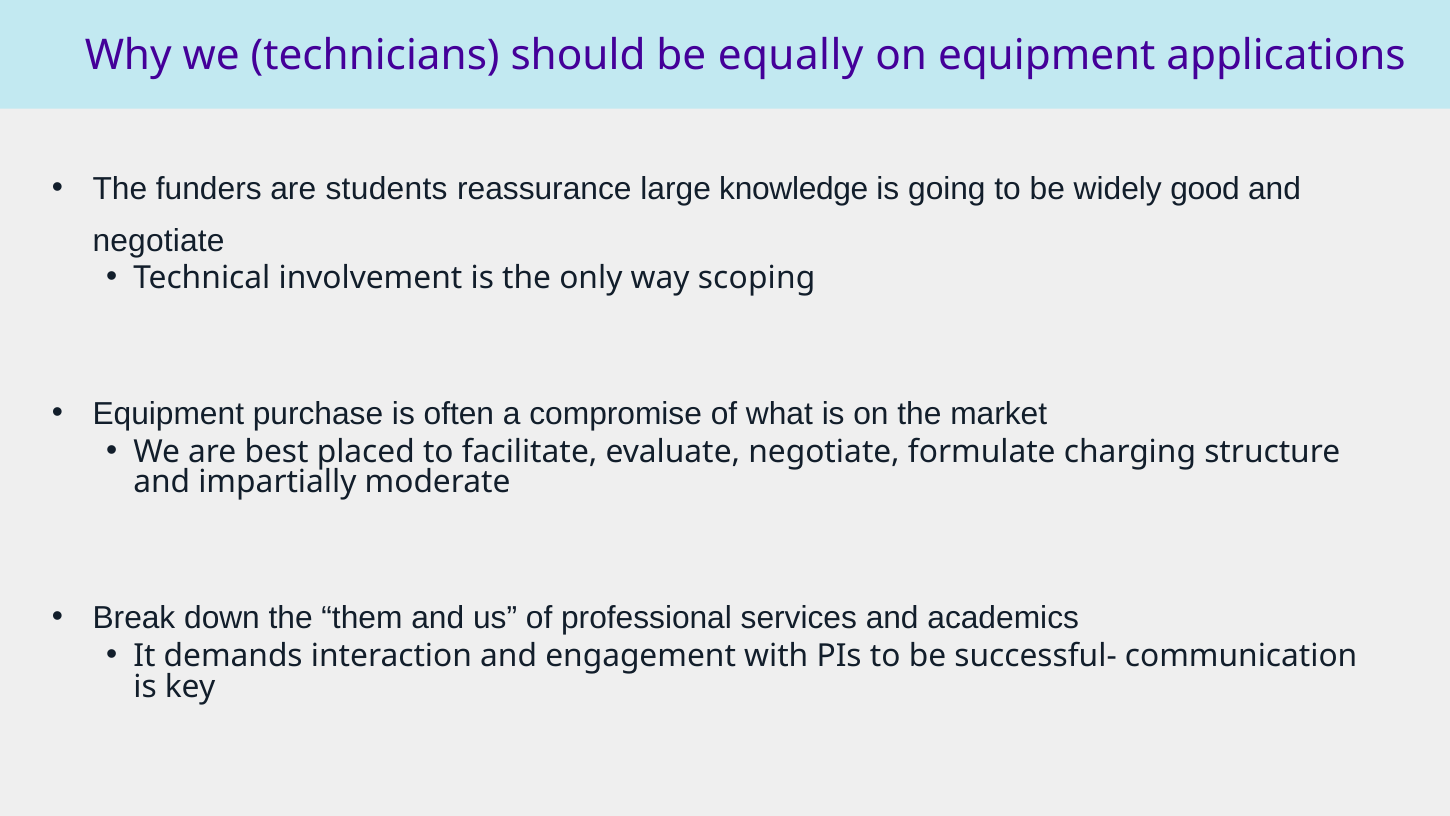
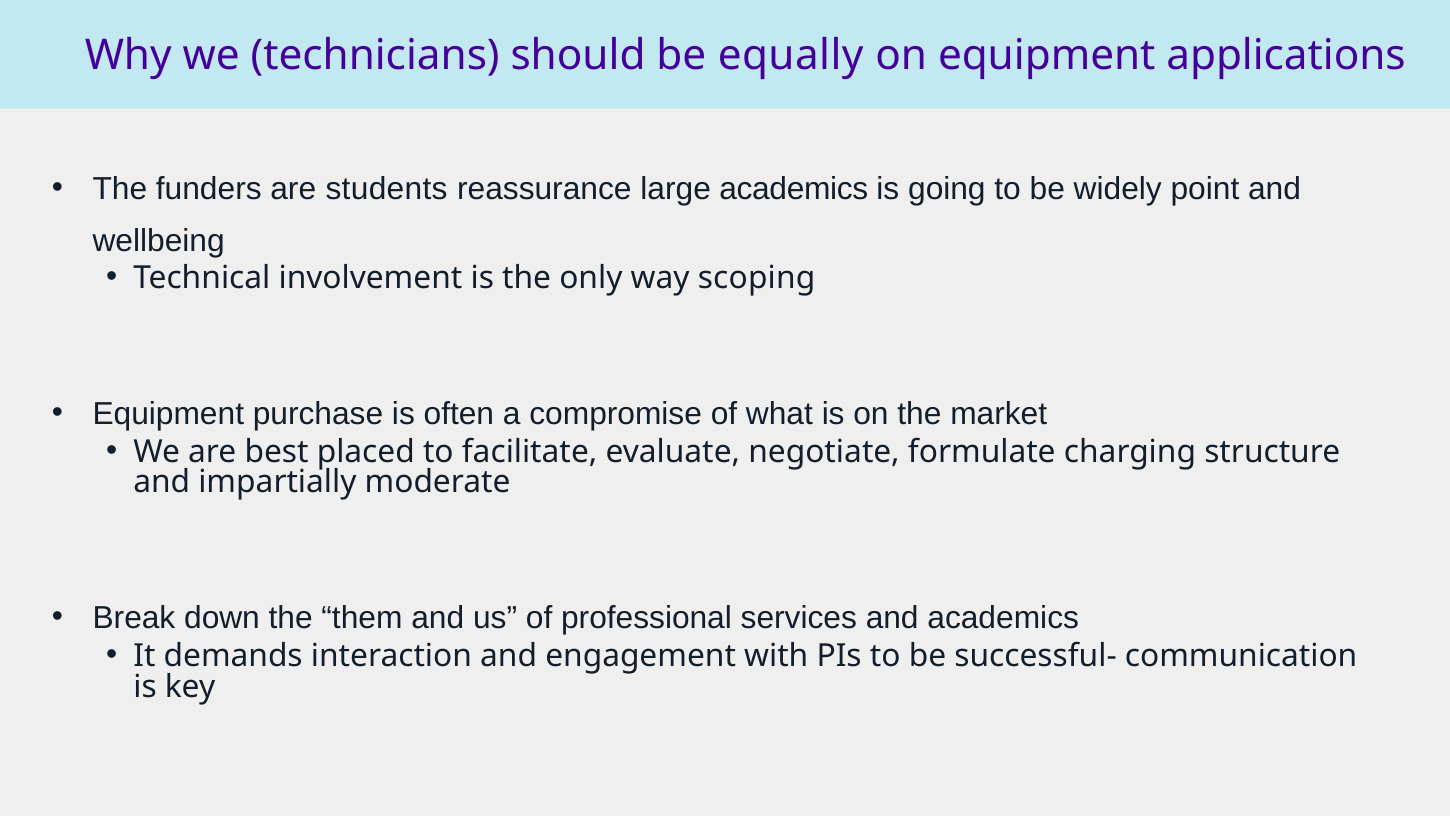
large knowledge: knowledge -> academics
good: good -> point
negotiate at (159, 240): negotiate -> wellbeing
